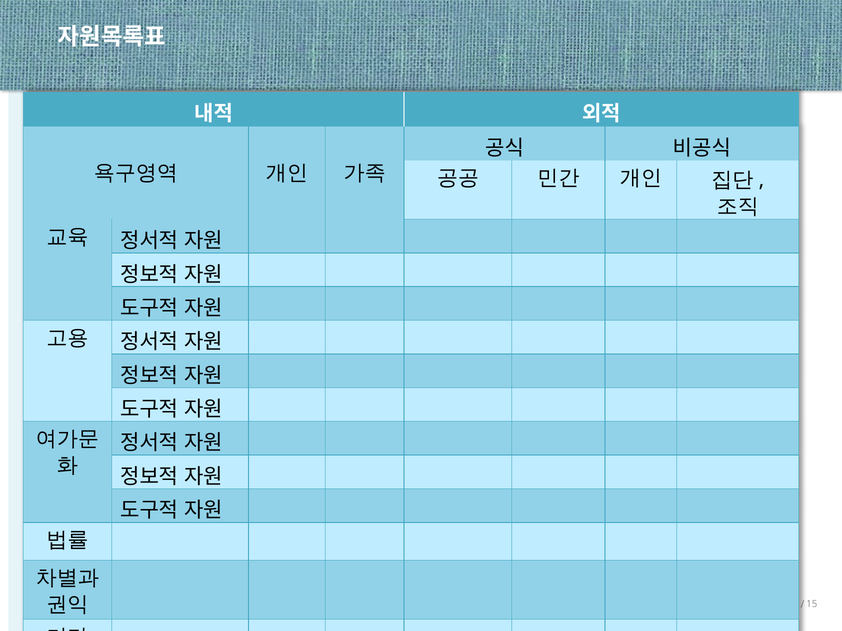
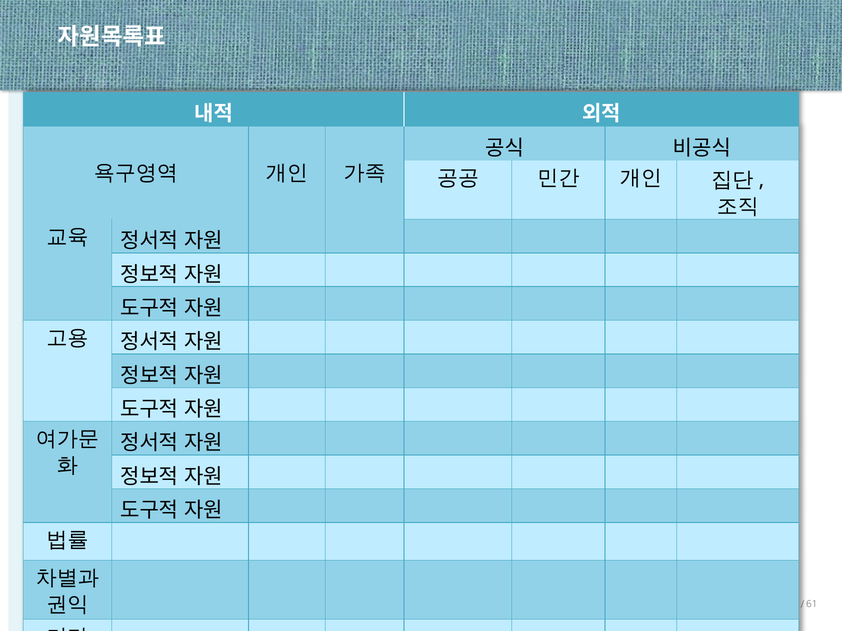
15: 15 -> 61
